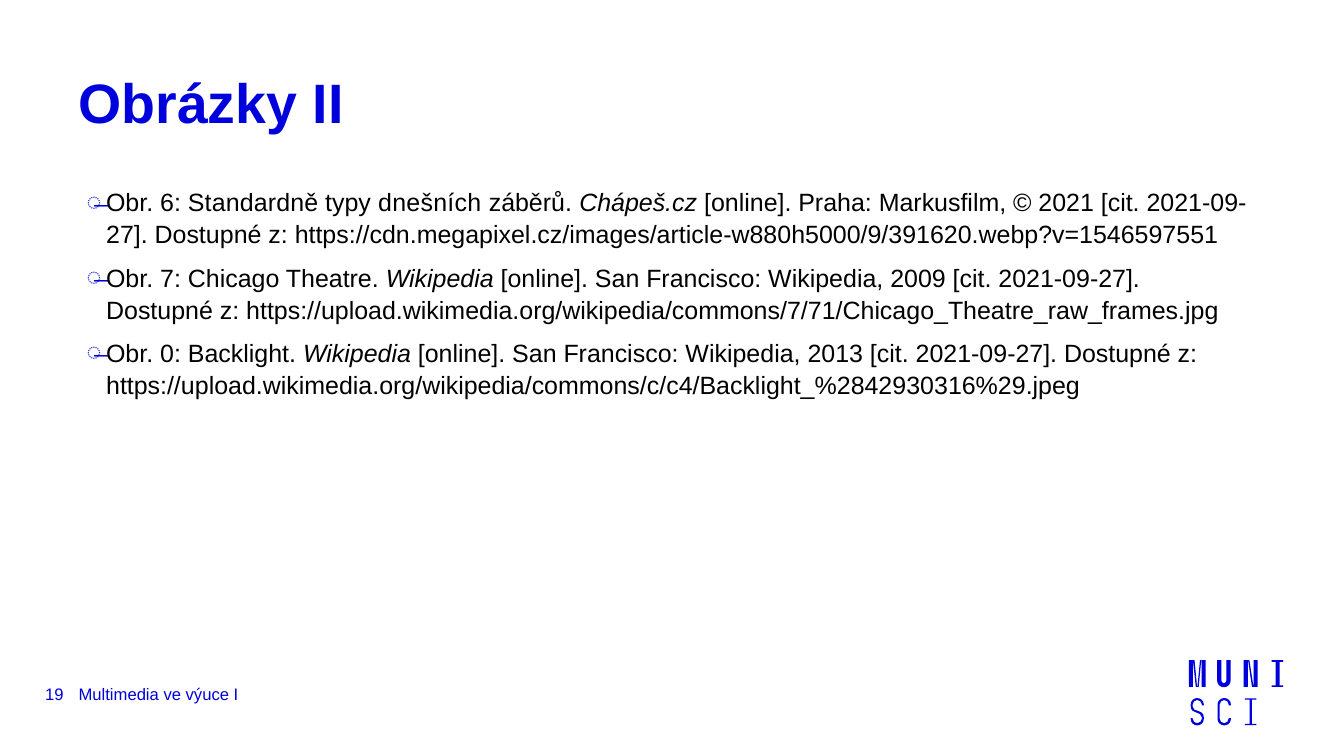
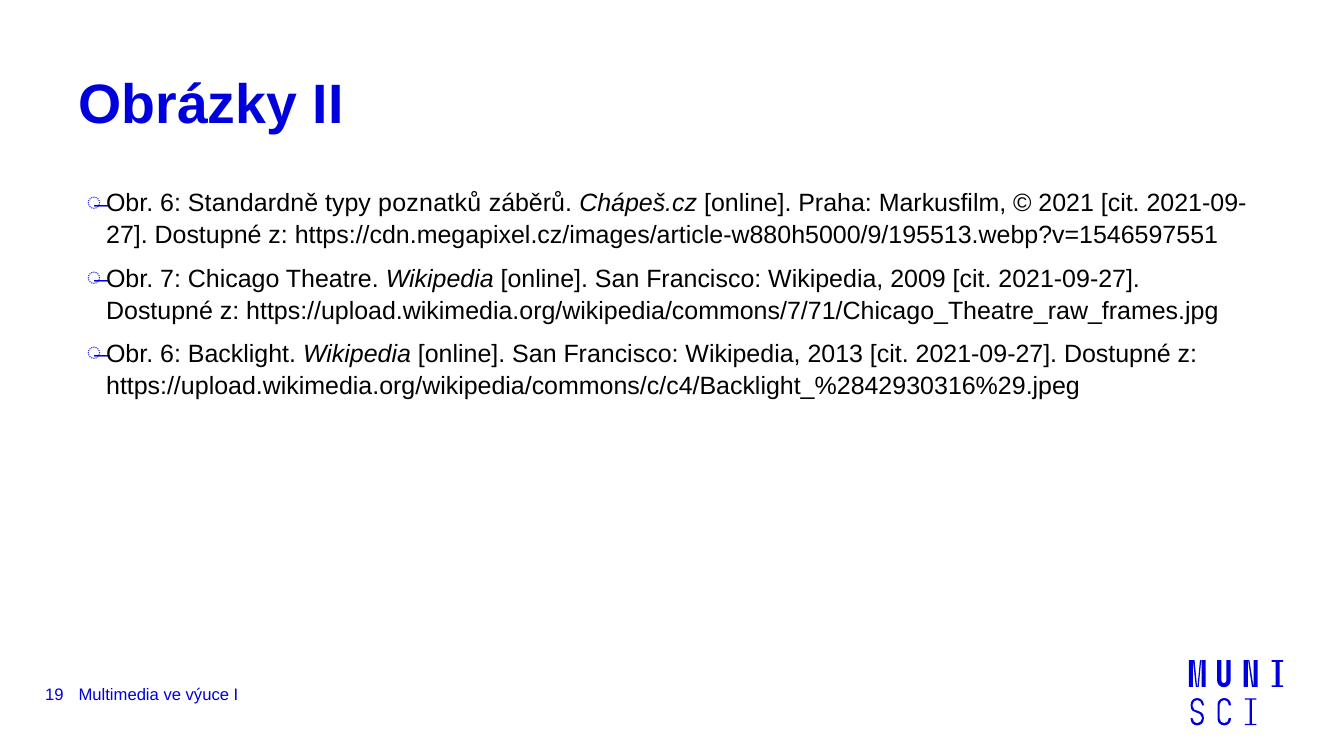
dnešních: dnešních -> poznatků
https://cdn.megapixel.cz/images/article-w880h5000/9/391620.webp?v=1546597551: https://cdn.megapixel.cz/images/article-w880h5000/9/391620.webp?v=1546597551 -> https://cdn.megapixel.cz/images/article-w880h5000/9/195513.webp?v=1546597551
0 at (171, 354): 0 -> 6
